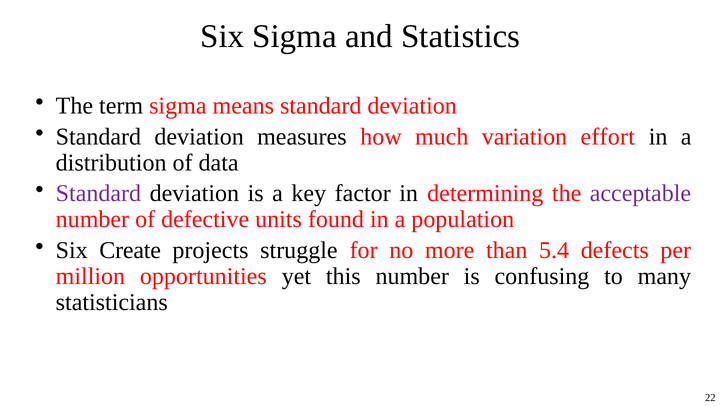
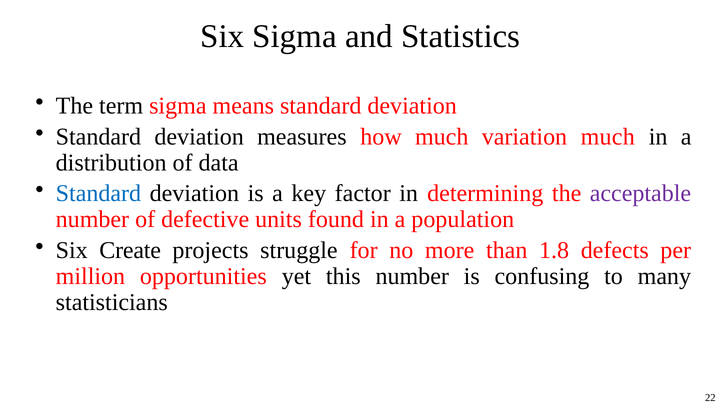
variation effort: effort -> much
Standard at (98, 193) colour: purple -> blue
5.4: 5.4 -> 1.8
